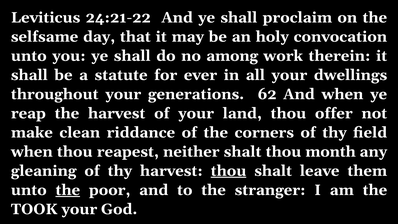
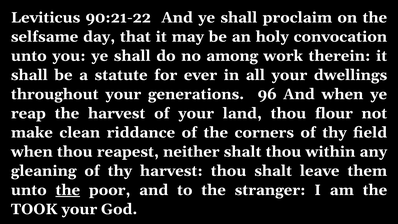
24:21-22: 24:21-22 -> 90:21-22
62: 62 -> 96
offer: offer -> flour
month: month -> within
thou at (229, 171) underline: present -> none
